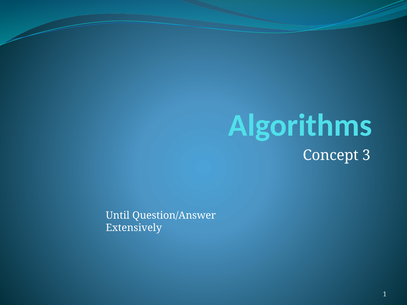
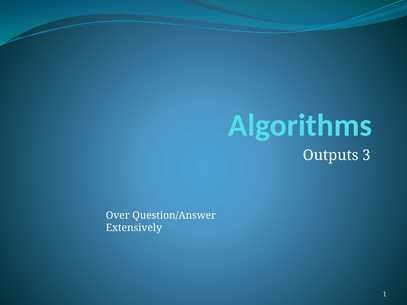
Concept: Concept -> Outputs
Until: Until -> Over
